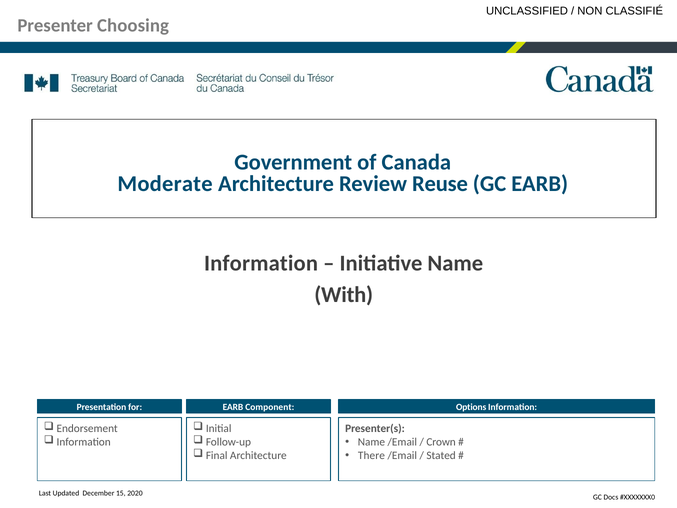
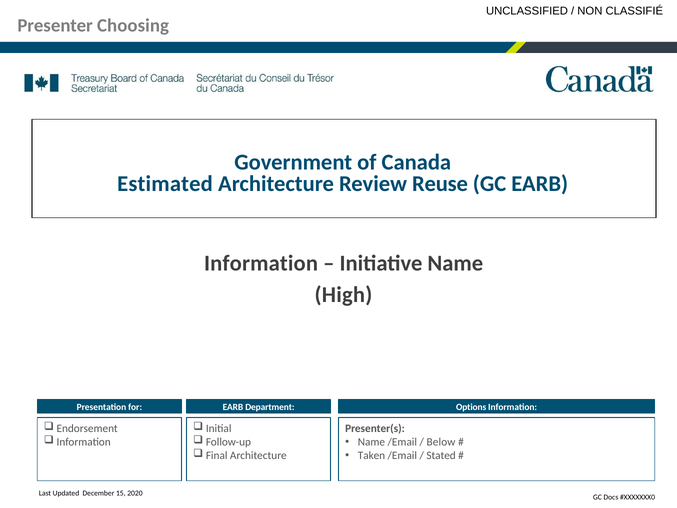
Moderate: Moderate -> Estimated
With: With -> High
Component: Component -> Department
Crown: Crown -> Below
There: There -> Taken
